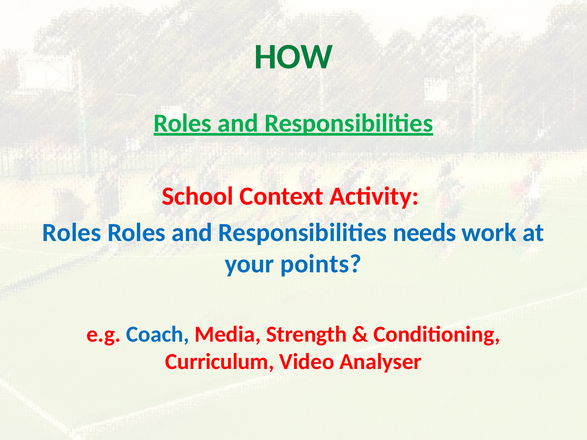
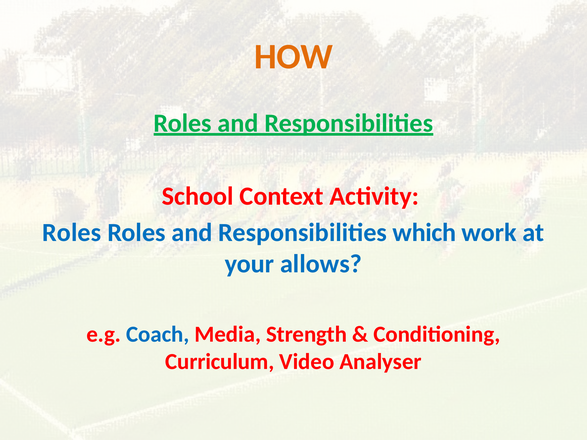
HOW colour: green -> orange
needs: needs -> which
points: points -> allows
